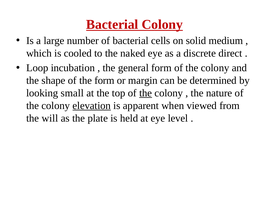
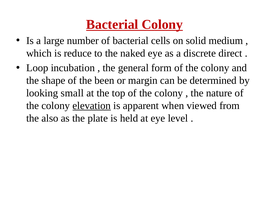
cooled: cooled -> reduce
the form: form -> been
the at (146, 93) underline: present -> none
will: will -> also
